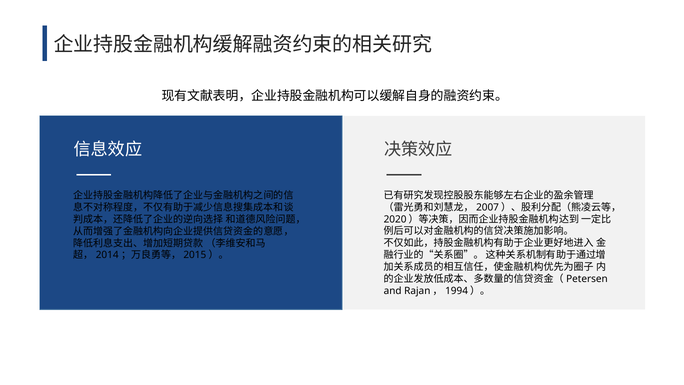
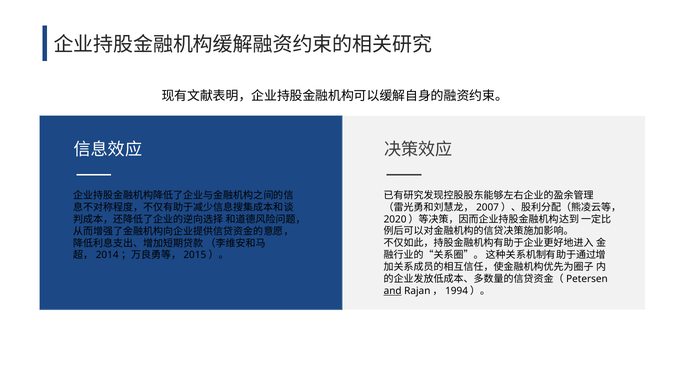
and underline: none -> present
